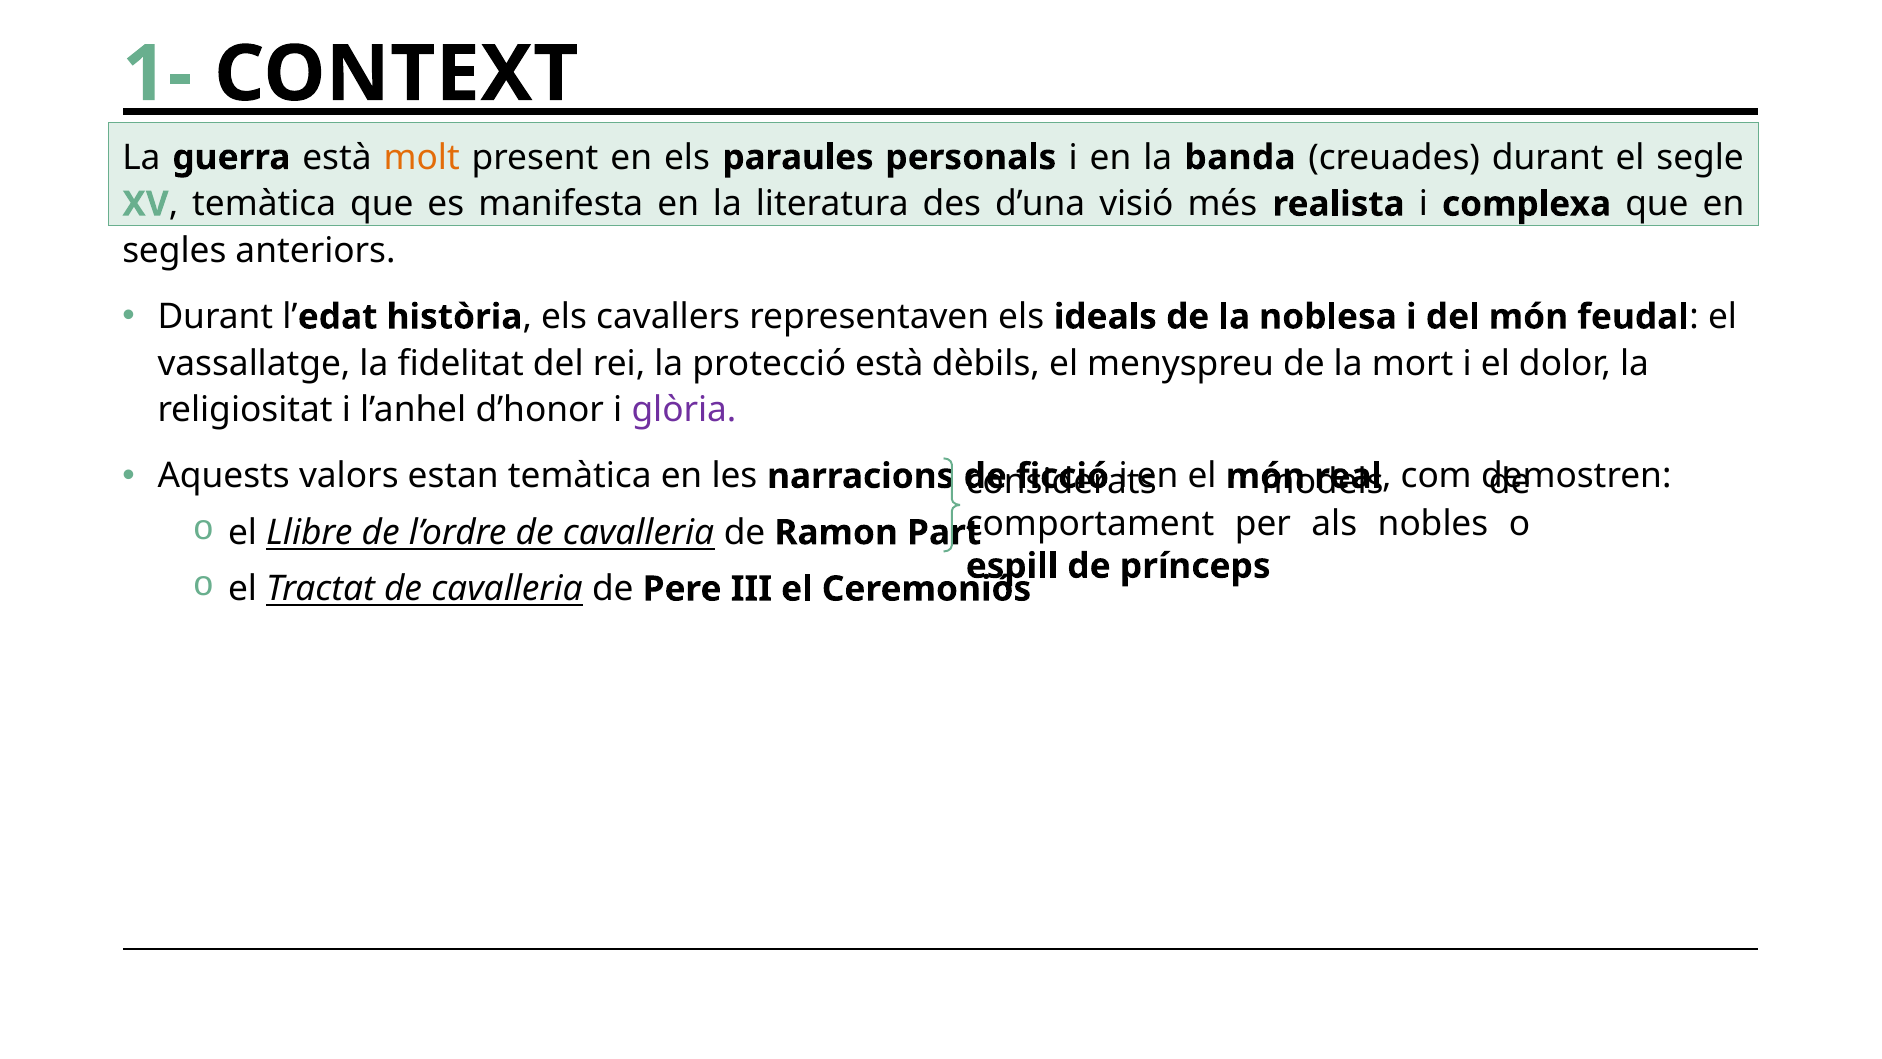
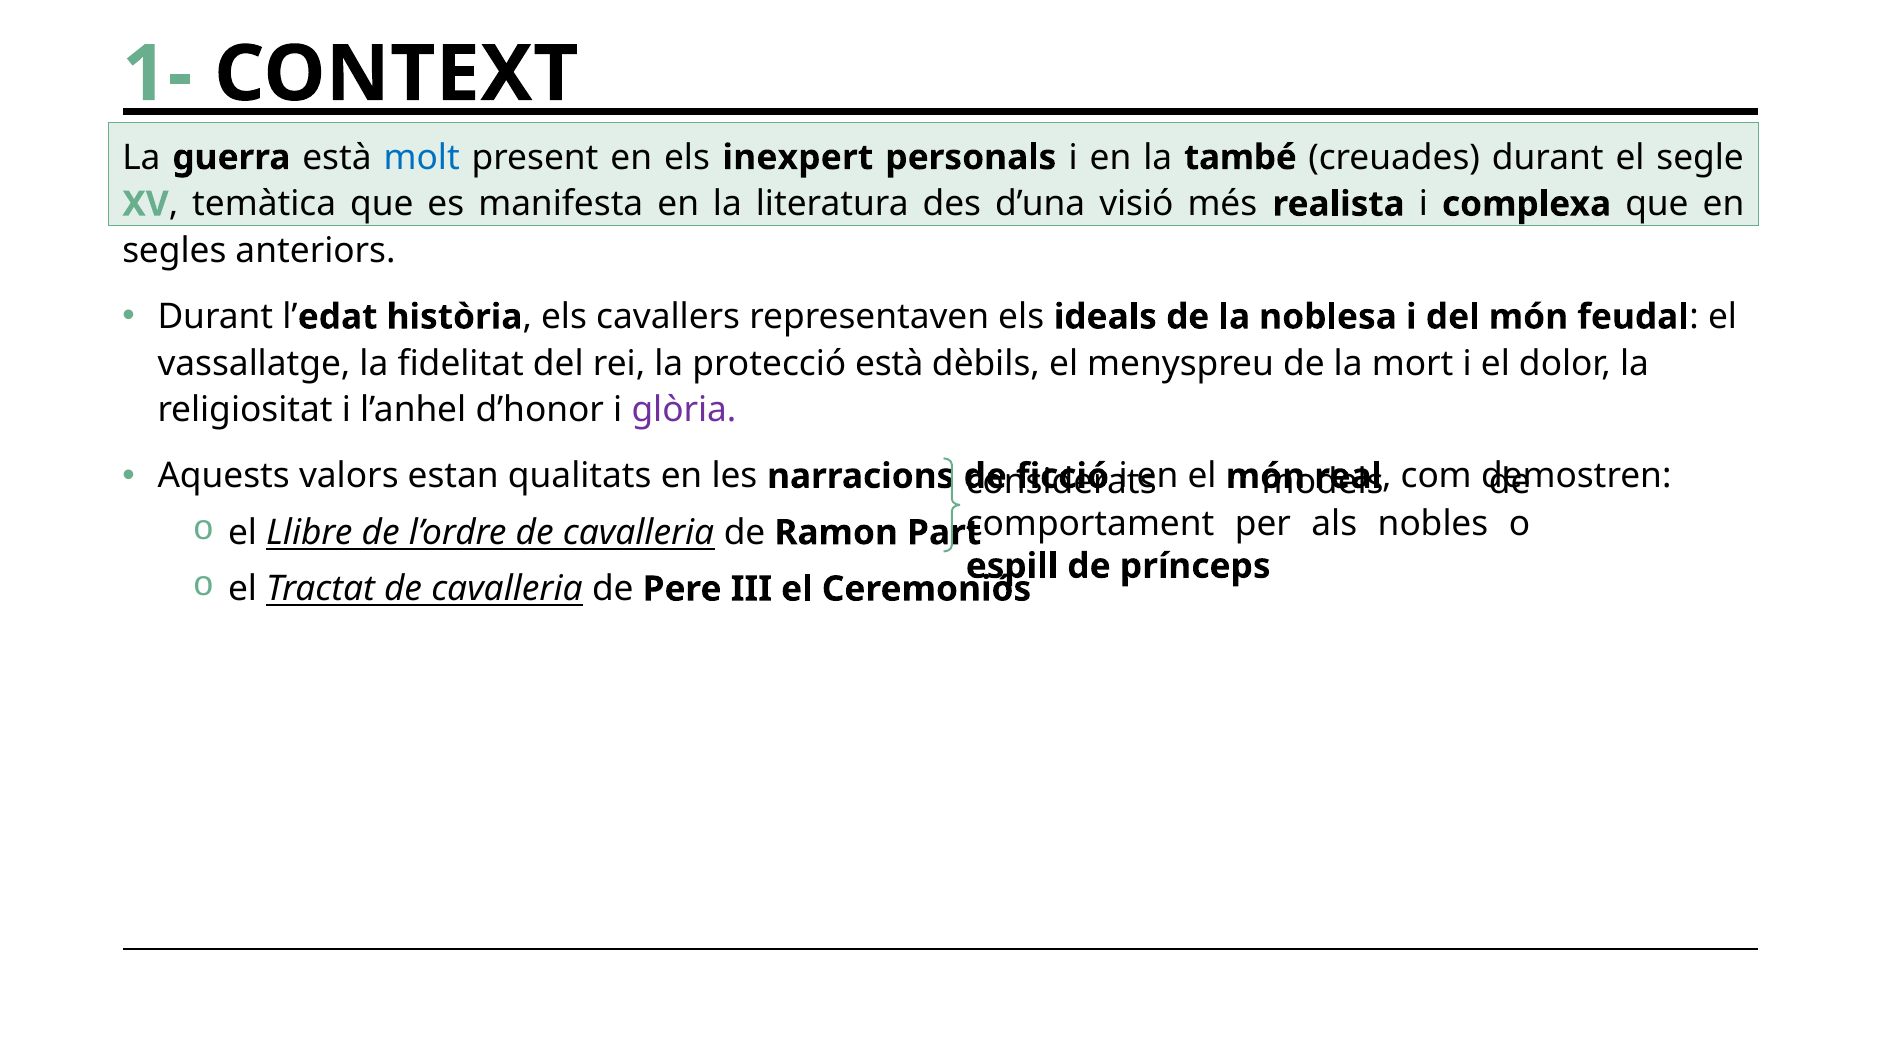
molt colour: orange -> blue
paraules: paraules -> inexpert
banda: banda -> també
estan temàtica: temàtica -> qualitats
